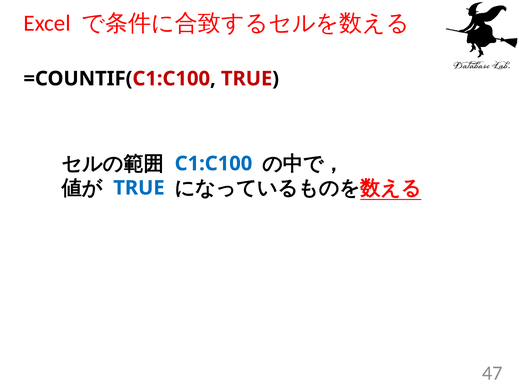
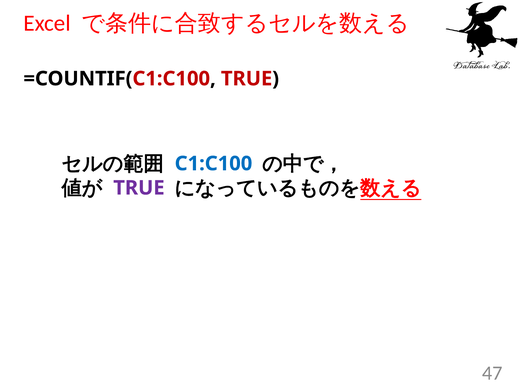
TRUE at (139, 188) colour: blue -> purple
